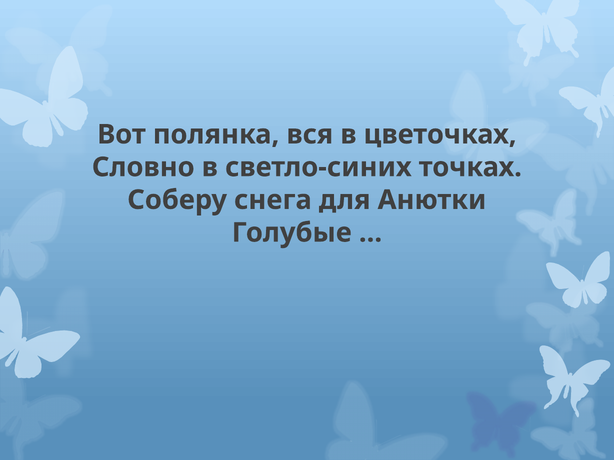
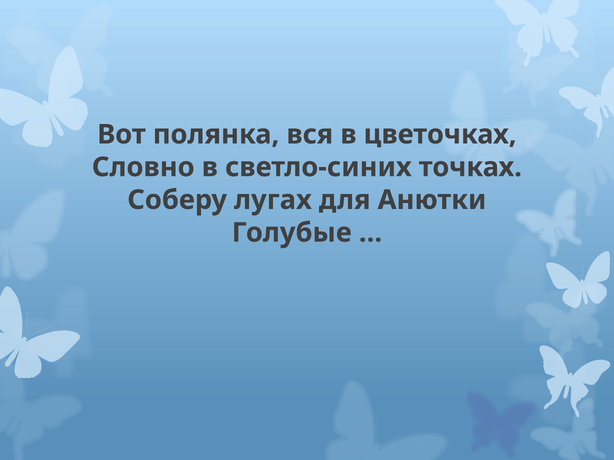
снега: снега -> лугах
